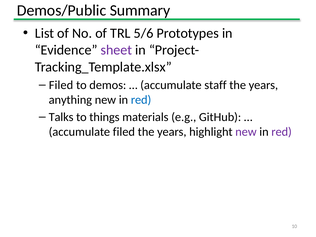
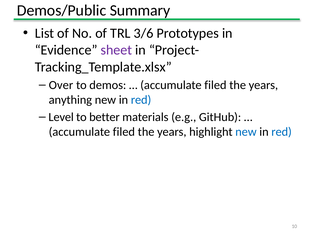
5/6: 5/6 -> 3/6
Filed at (61, 85): Filed -> Over
staff at (215, 85): staff -> filed
Talks: Talks -> Level
things: things -> better
new at (246, 132) colour: purple -> blue
red at (282, 132) colour: purple -> blue
